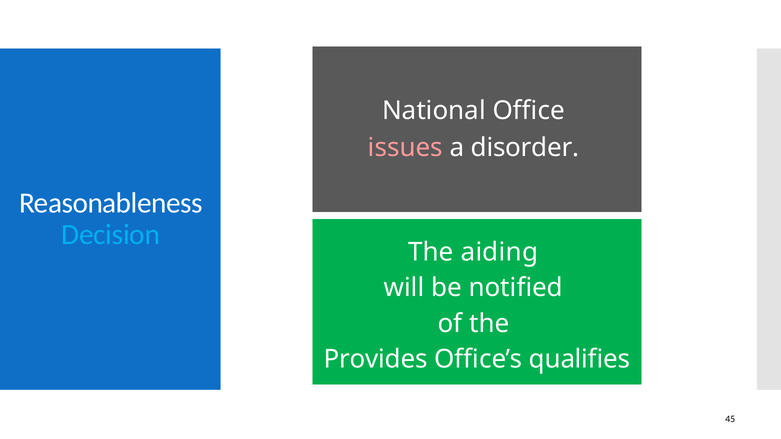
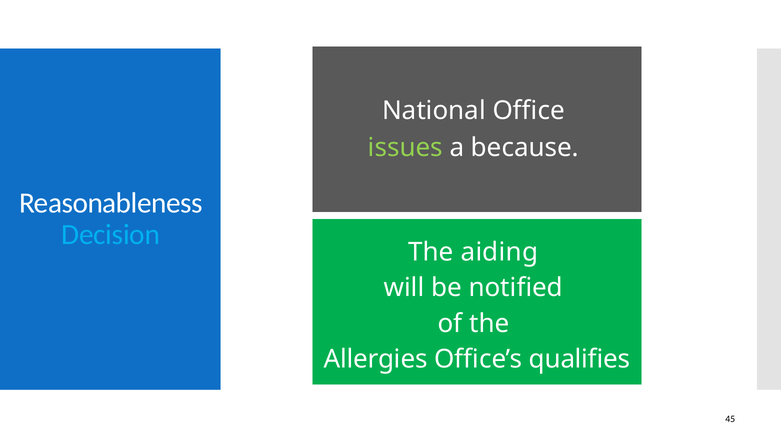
issues colour: pink -> light green
disorder: disorder -> because
Provides: Provides -> Allergies
